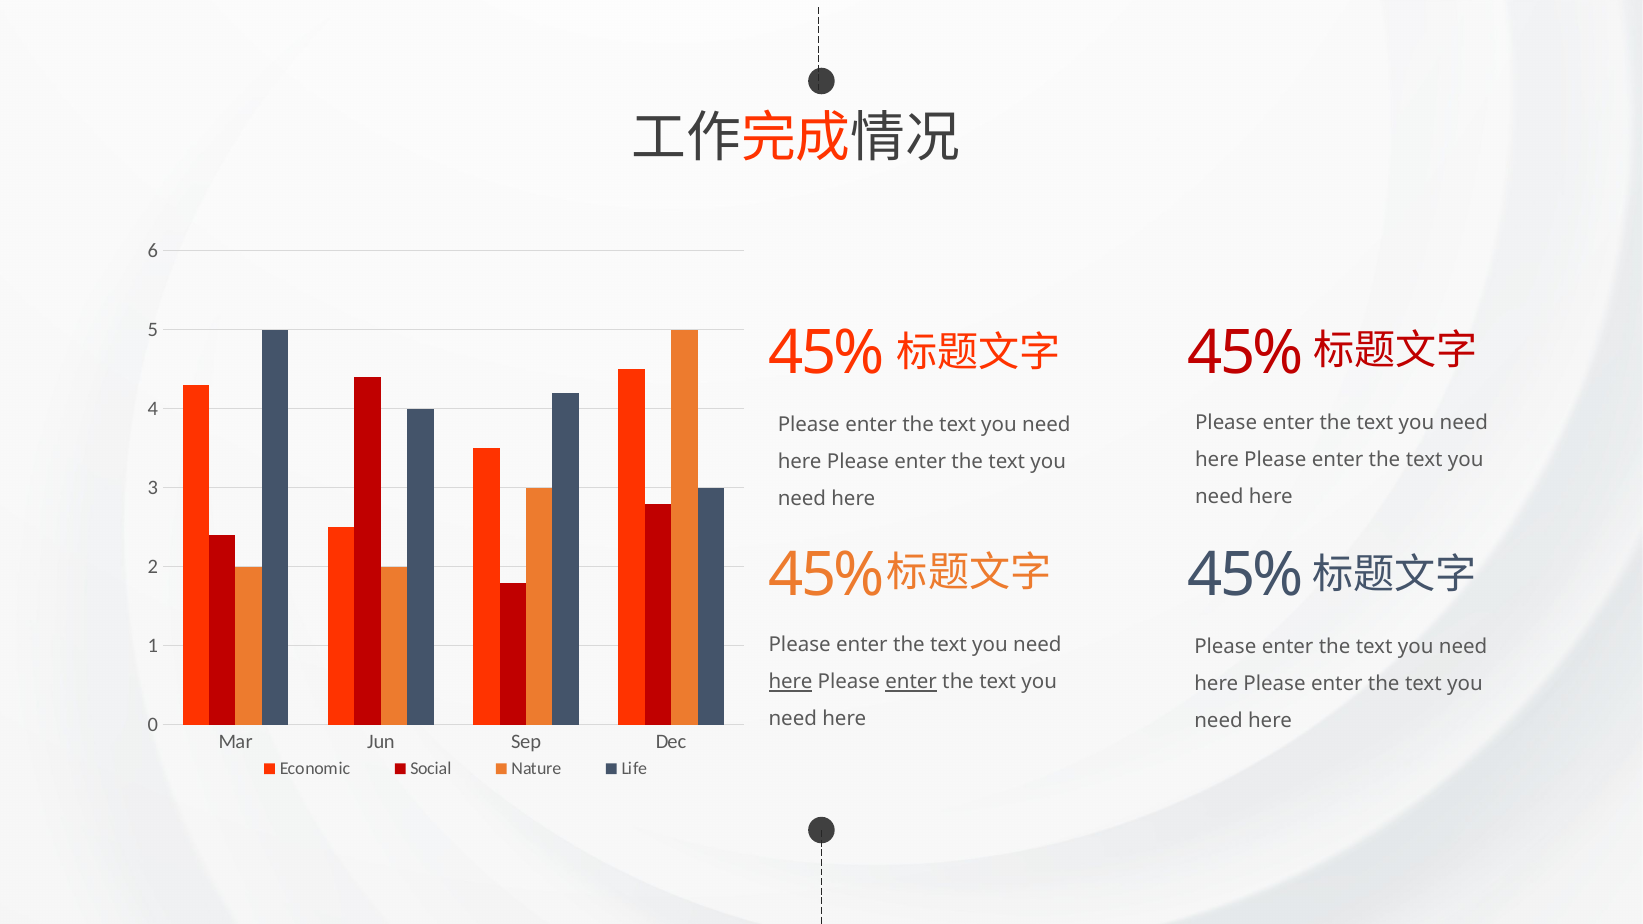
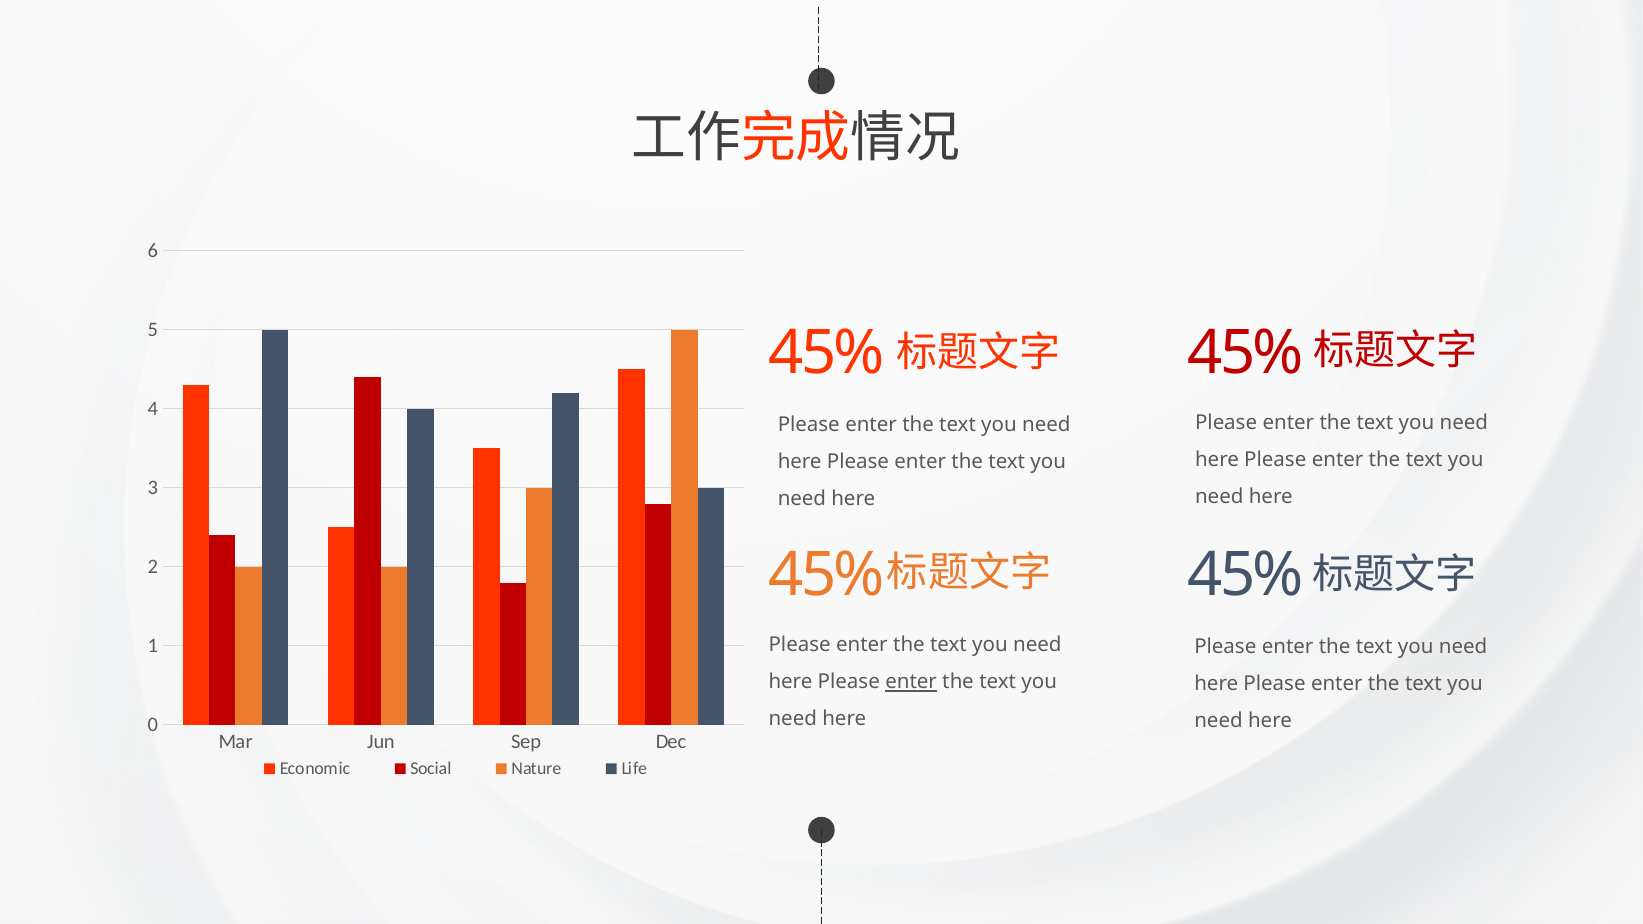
here at (791, 682) underline: present -> none
